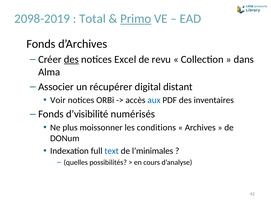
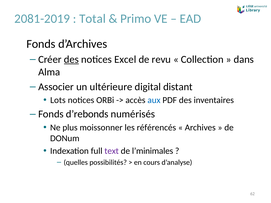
2098-2019: 2098-2019 -> 2081-2019
Primo underline: present -> none
récupérer: récupérer -> ultérieure
Voir: Voir -> Lots
d’visibilité: d’visibilité -> d’rebonds
conditions: conditions -> référencés
text colour: blue -> purple
